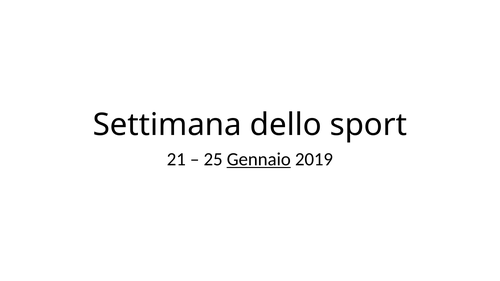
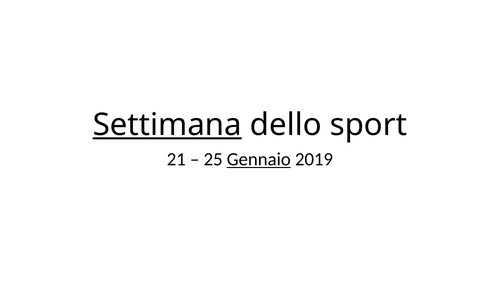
Settimana underline: none -> present
